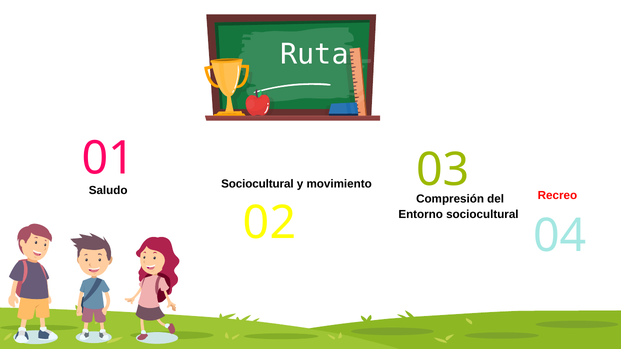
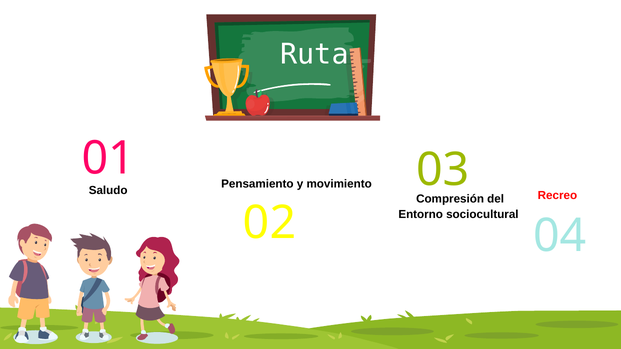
Sociocultural at (257, 184): Sociocultural -> Pensamiento
